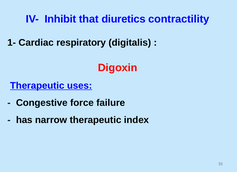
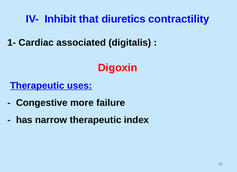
respiratory: respiratory -> associated
force: force -> more
